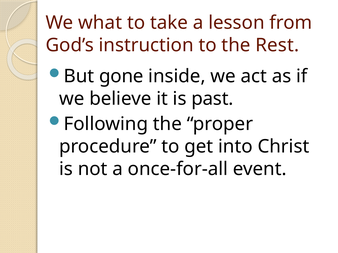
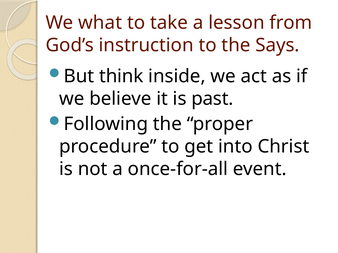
Rest: Rest -> Says
gone: gone -> think
